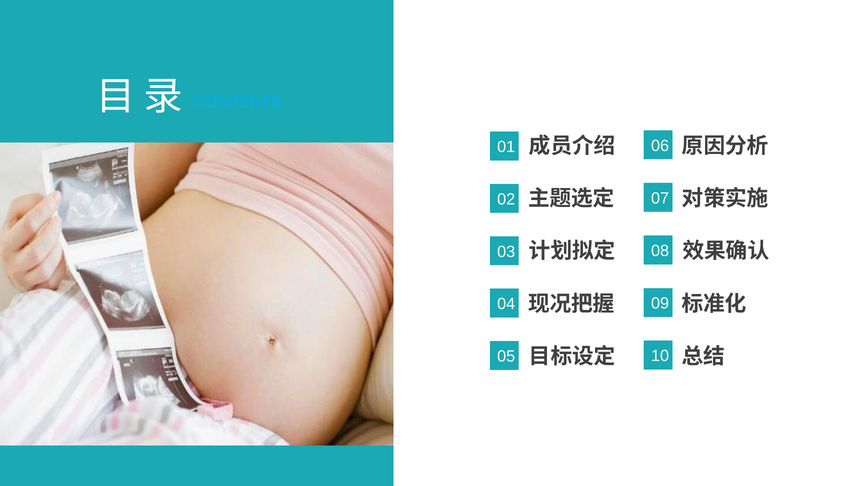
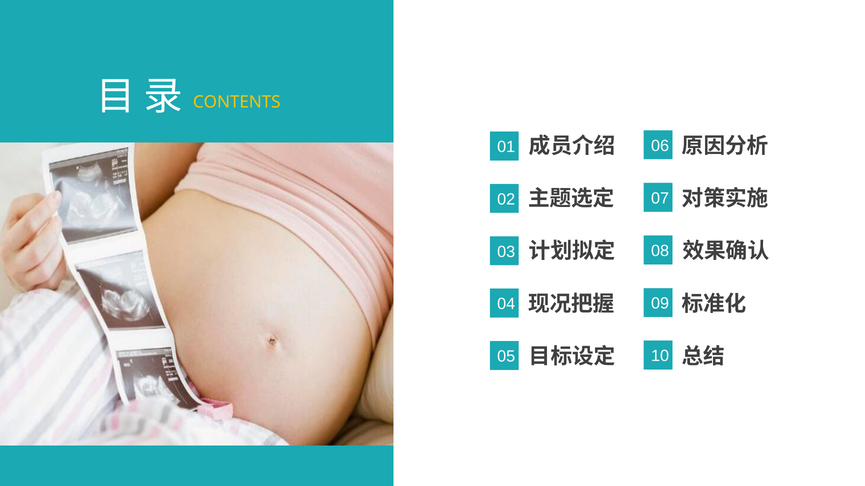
CONTENTS colour: light blue -> yellow
